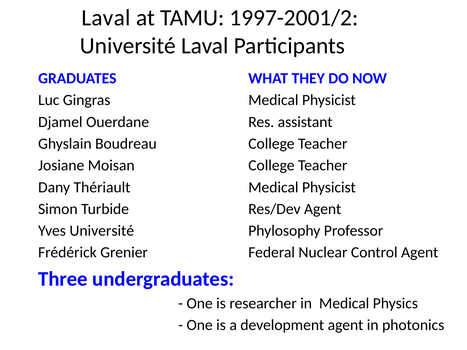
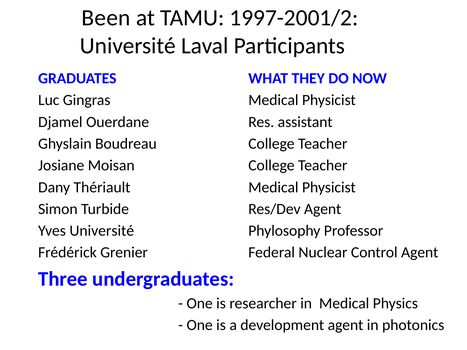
Laval at (106, 18): Laval -> Been
